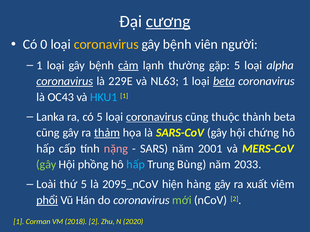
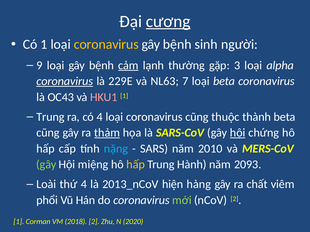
Có 0: 0 -> 1
viên: viên -> sinh
1 at (39, 65): 1 -> 9
gặp 5: 5 -> 3
NL63 1: 1 -> 7
beta at (224, 81) underline: present -> none
HKU1 colour: light blue -> pink
Lanka at (50, 117): Lanka -> Trung
có 5: 5 -> 4
coronavirus at (154, 117) underline: present -> none
hội at (238, 133) underline: none -> present
nặng colour: pink -> light blue
2001: 2001 -> 2010
phồng: phồng -> miệng
hấp at (136, 165) colour: light blue -> yellow
Bùng: Bùng -> Hành
2033: 2033 -> 2093
thứ 5: 5 -> 4
2095_nCoV: 2095_nCoV -> 2013_nCoV
xuất: xuất -> chất
phổi underline: present -> none
